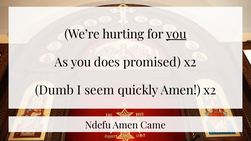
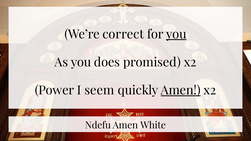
hurting: hurting -> correct
Dumb: Dumb -> Power
Amen at (181, 90) underline: none -> present
Came: Came -> White
